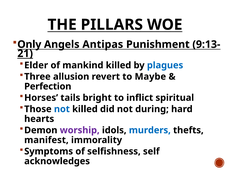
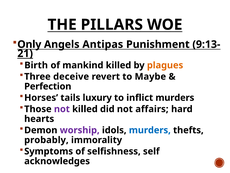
Elder: Elder -> Birth
plagues colour: blue -> orange
allusion: allusion -> deceive
bright: bright -> luxury
inflict spiritual: spiritual -> murders
not at (62, 109) colour: blue -> purple
during: during -> affairs
manifest: manifest -> probably
